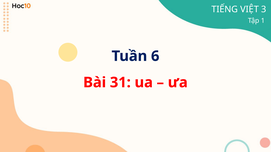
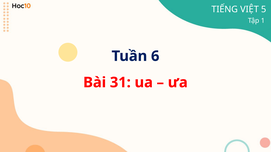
3: 3 -> 5
